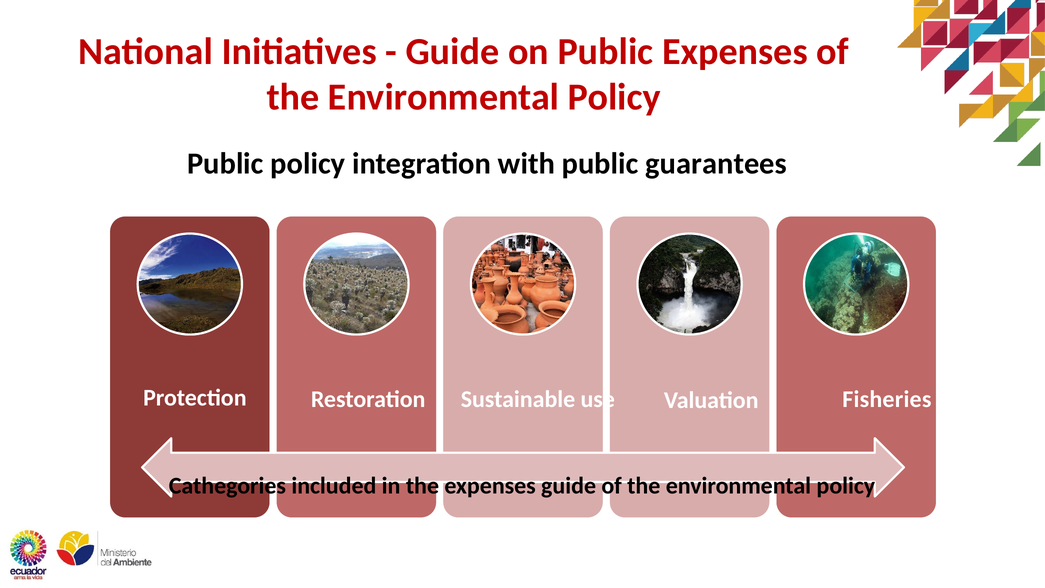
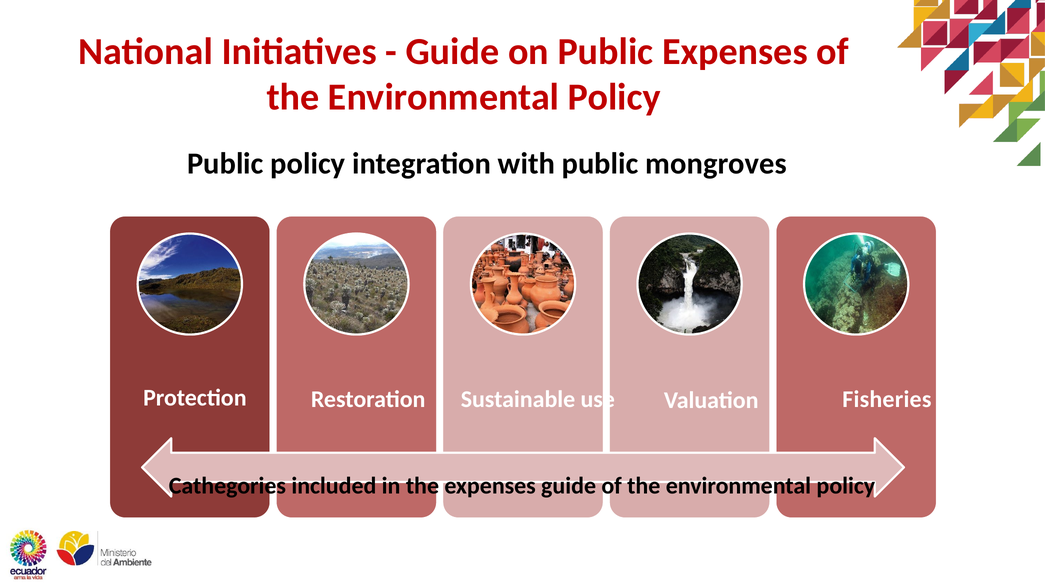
guarantees: guarantees -> mongroves
